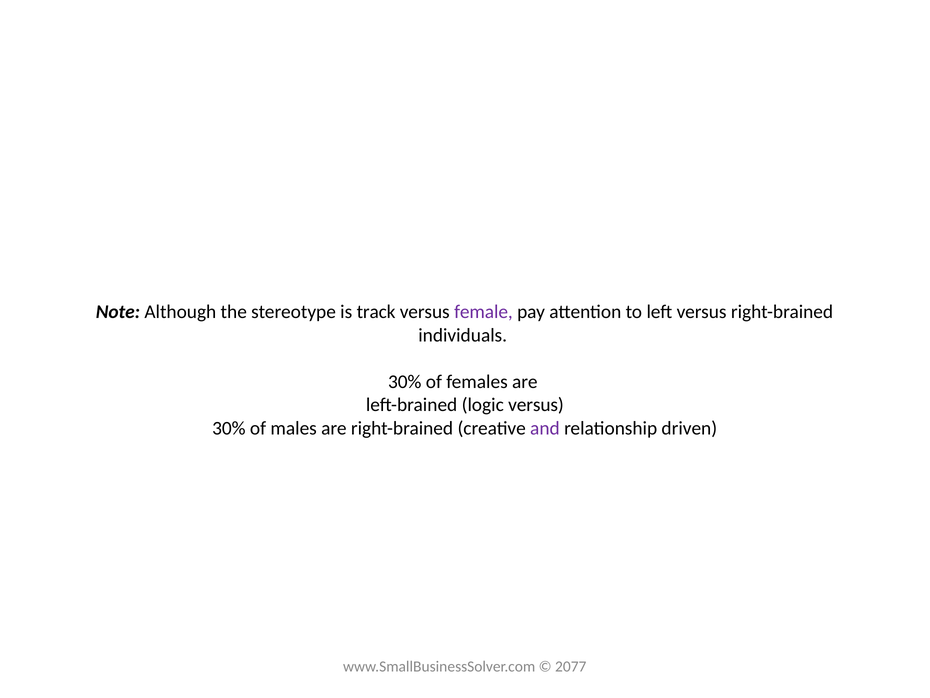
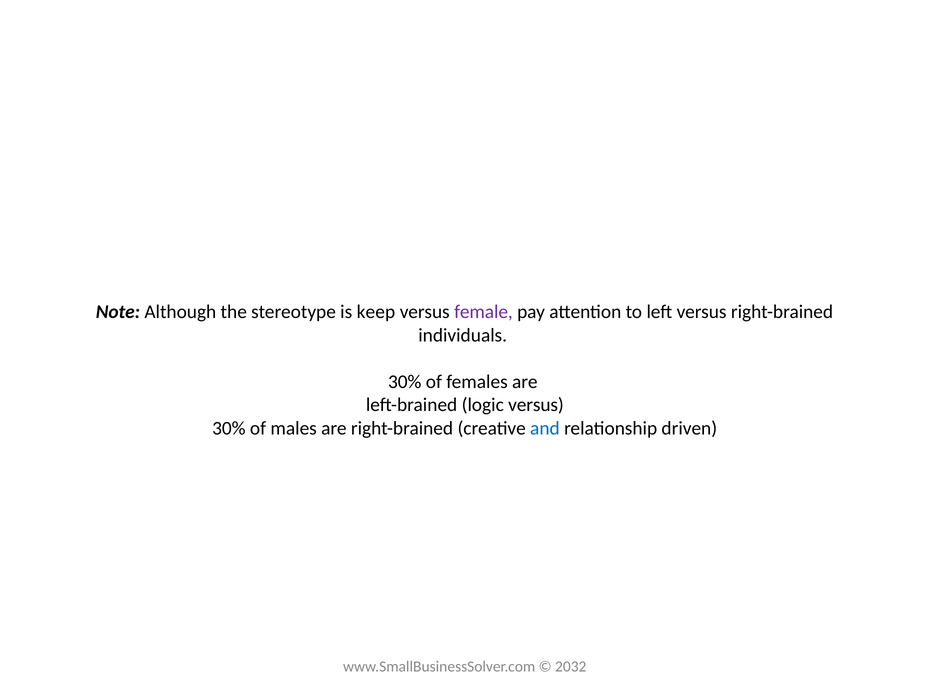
track: track -> keep
and colour: purple -> blue
2077: 2077 -> 2032
